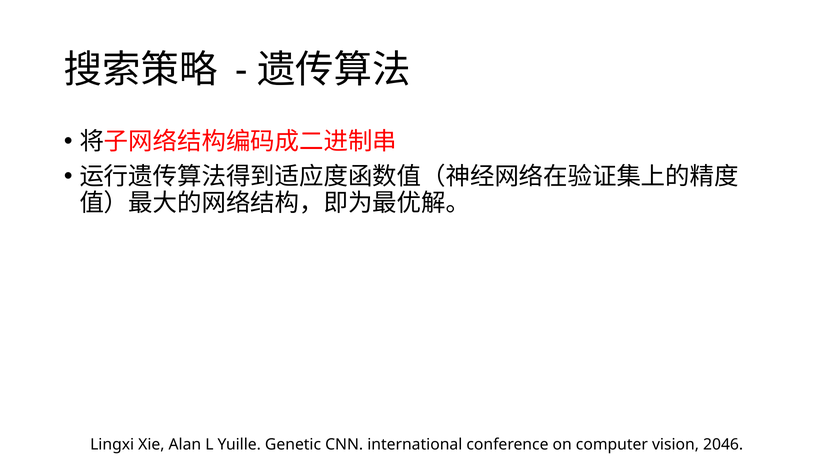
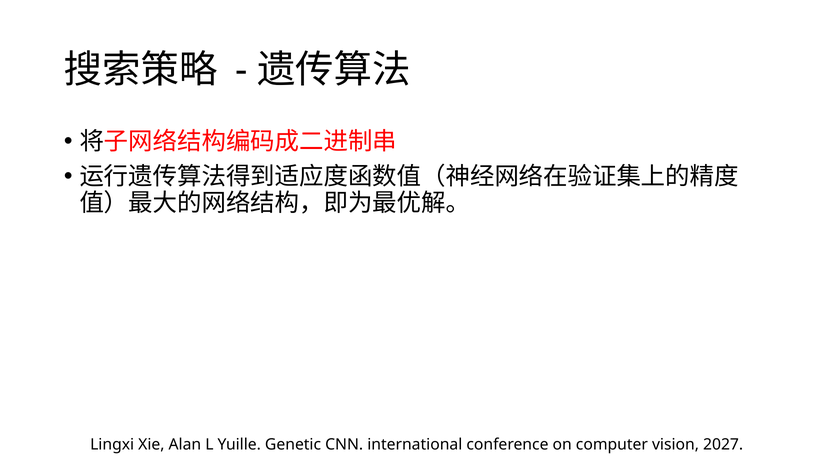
2046: 2046 -> 2027
